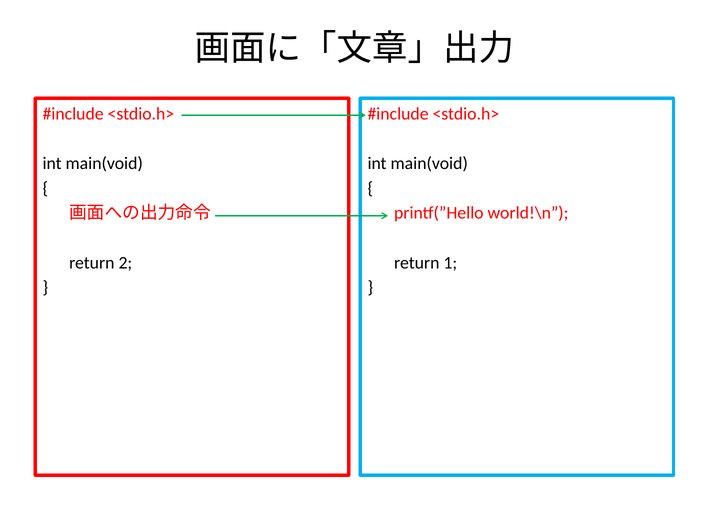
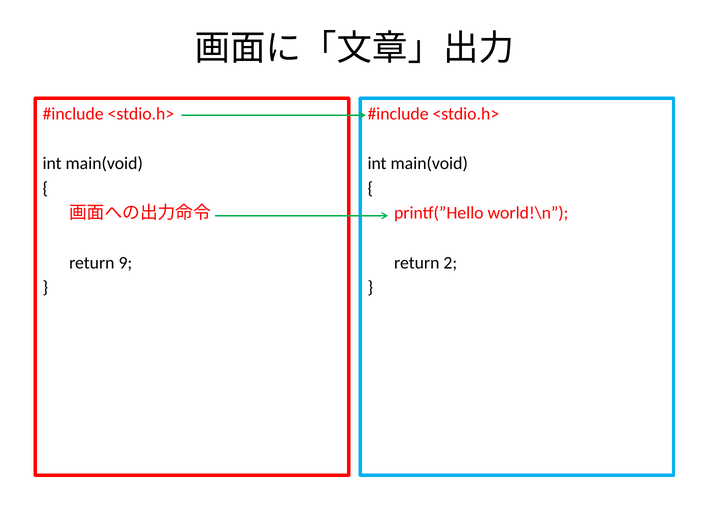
2: 2 -> 9
1: 1 -> 2
